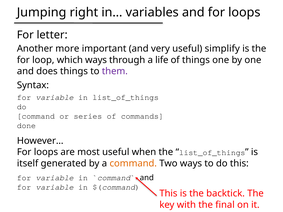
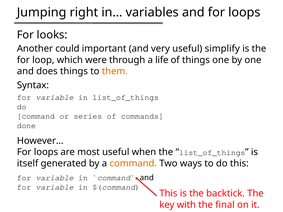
letter: letter -> looks
more: more -> could
which ways: ways -> were
them colour: purple -> orange
